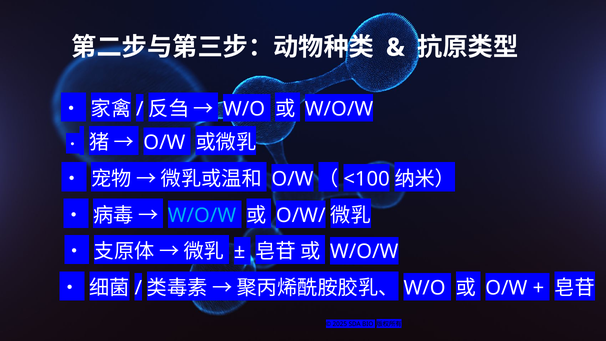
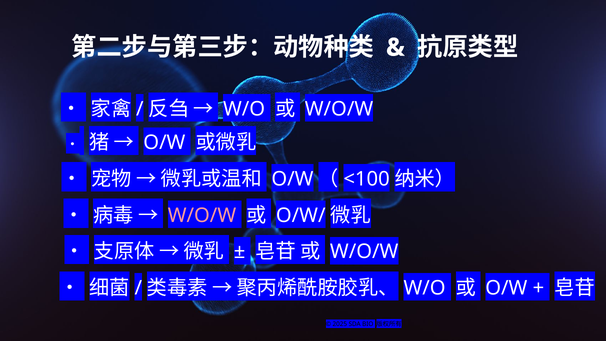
W/O/W at (202, 215) colour: light blue -> pink
